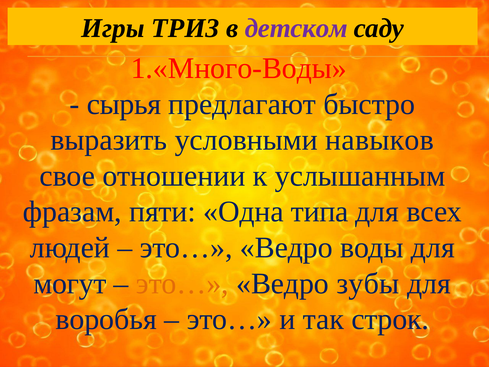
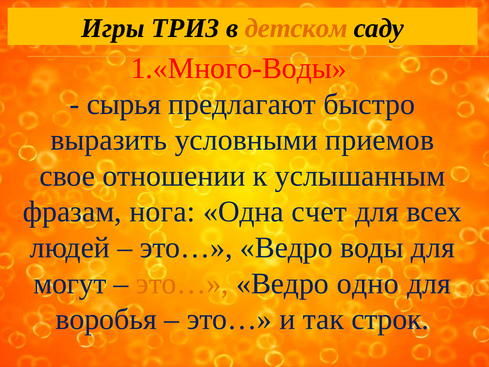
детском colour: purple -> orange
навыков: навыков -> приемов
пяти: пяти -> нога
типа: типа -> счет
зубы: зубы -> одно
